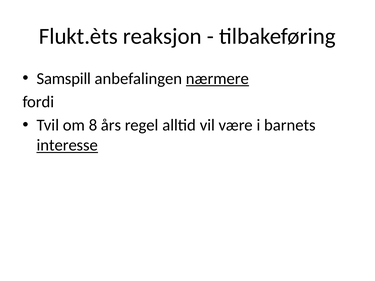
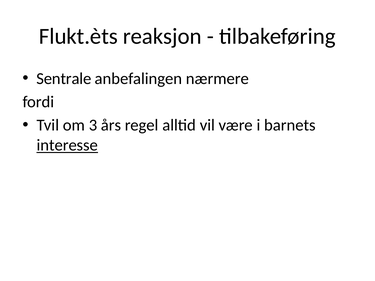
Samspill: Samspill -> Sentrale
nærmere underline: present -> none
8: 8 -> 3
